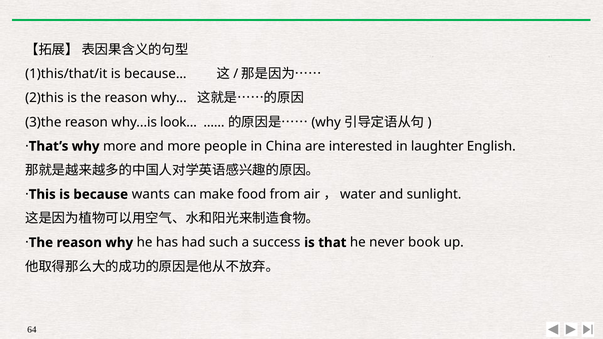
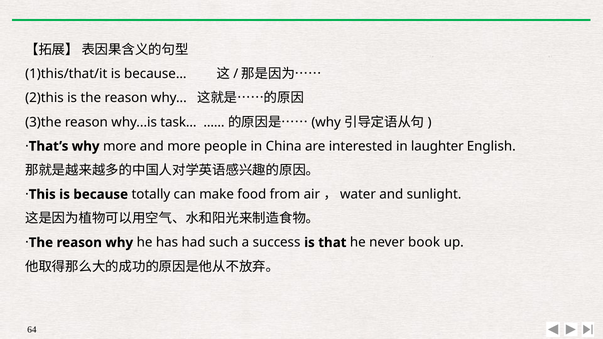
look: look -> task
wants: wants -> totally
